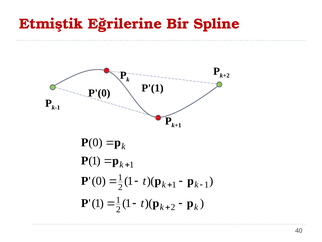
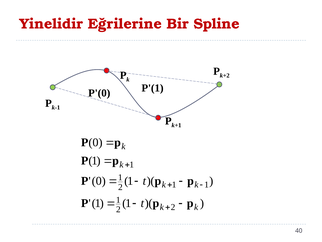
Etmiştik: Etmiştik -> Yinelidir
